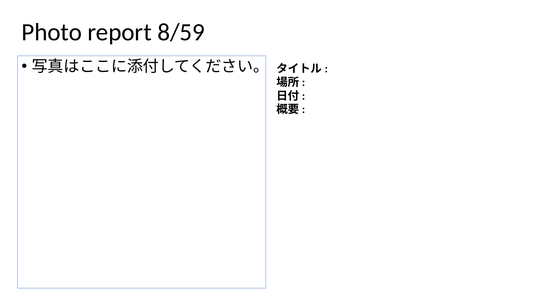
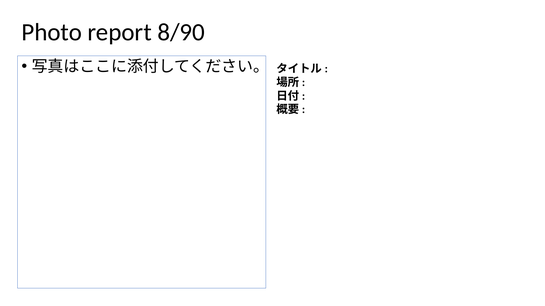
8/59: 8/59 -> 8/90
